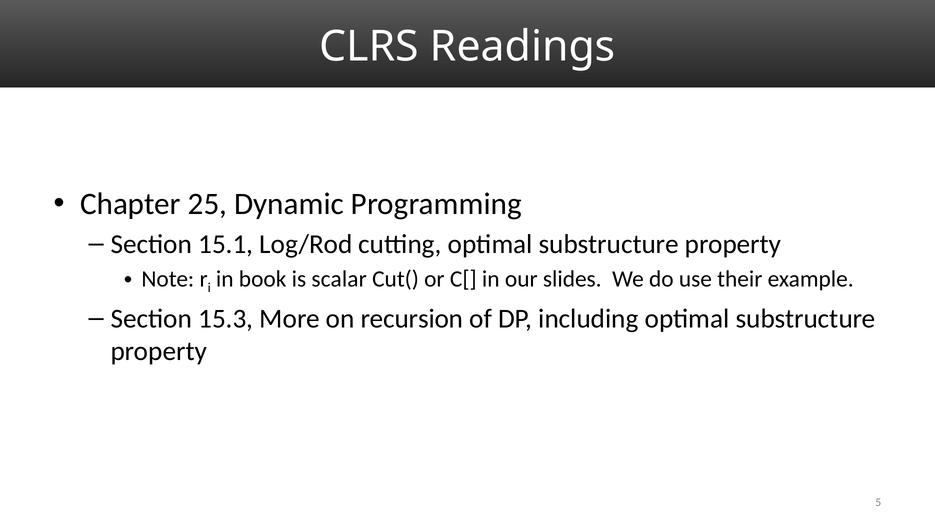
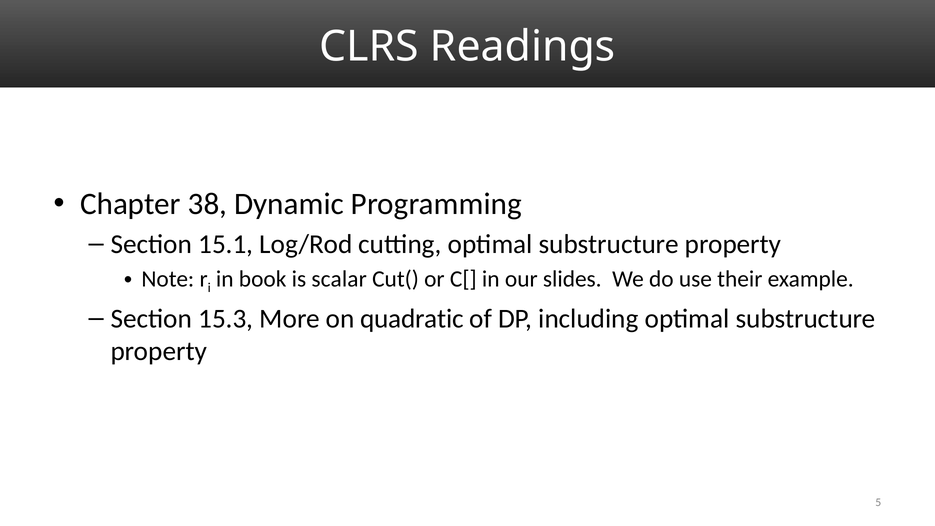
25: 25 -> 38
recursion: recursion -> quadratic
